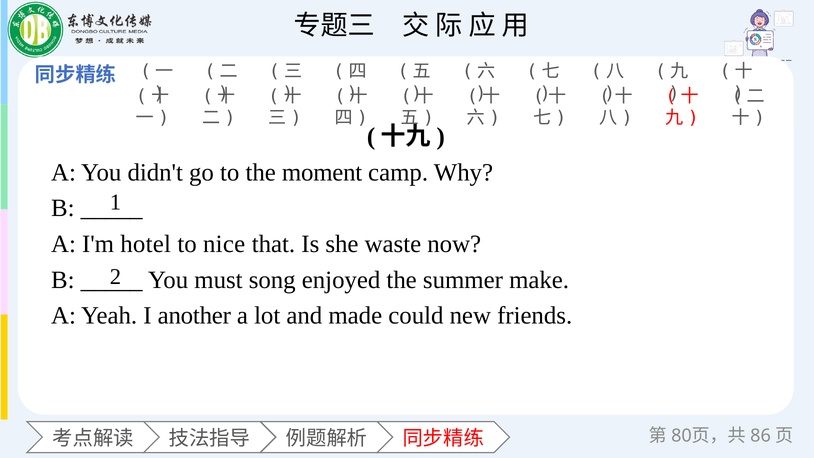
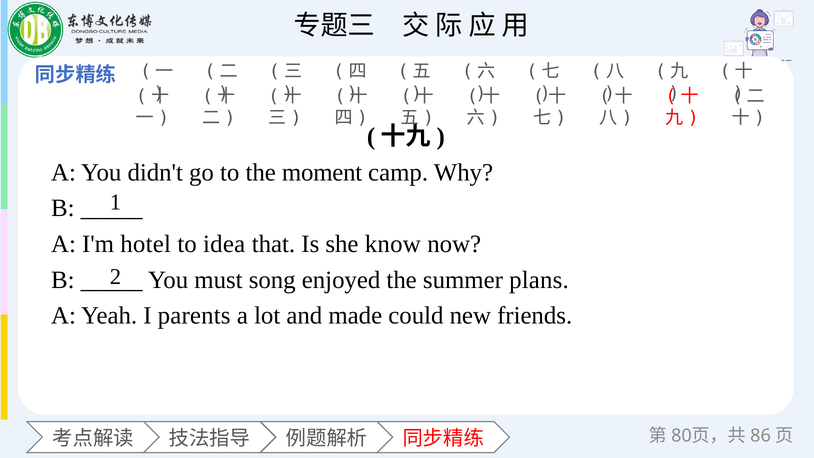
nice: nice -> idea
waste: waste -> know
make: make -> plans
another: another -> parents
